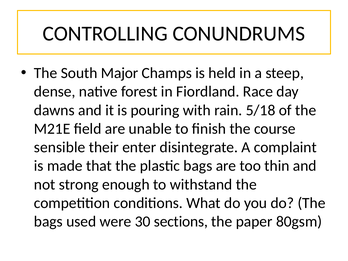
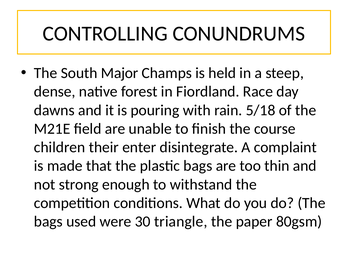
sensible: sensible -> children
sections: sections -> triangle
